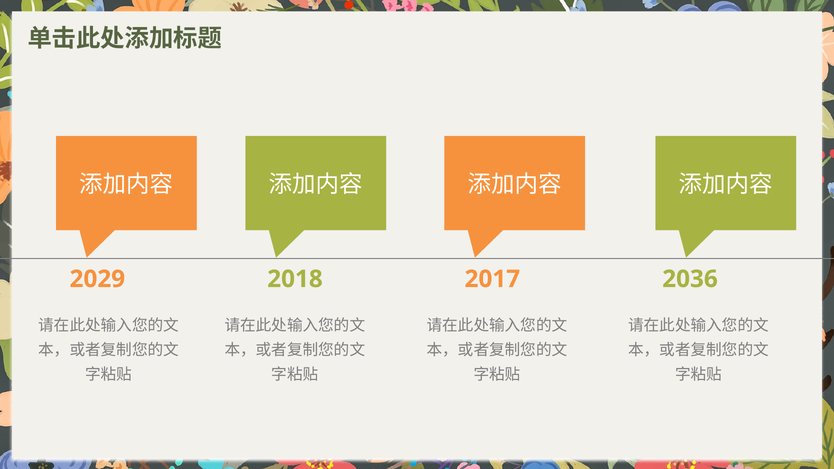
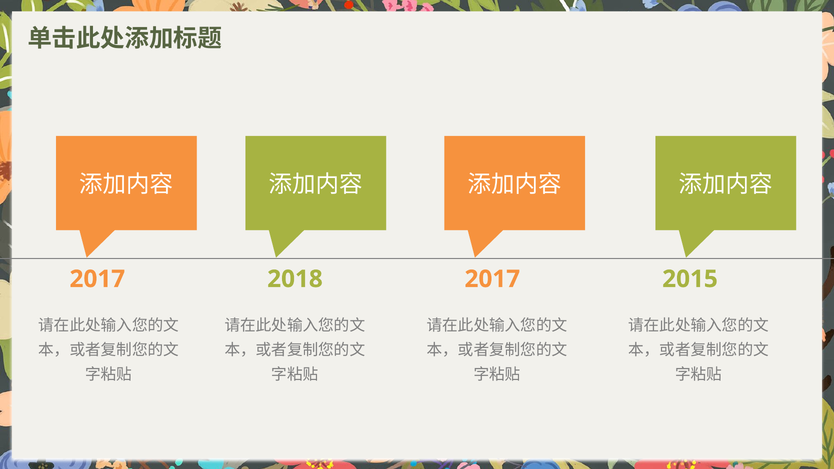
2029 at (97, 279): 2029 -> 2017
2036: 2036 -> 2015
